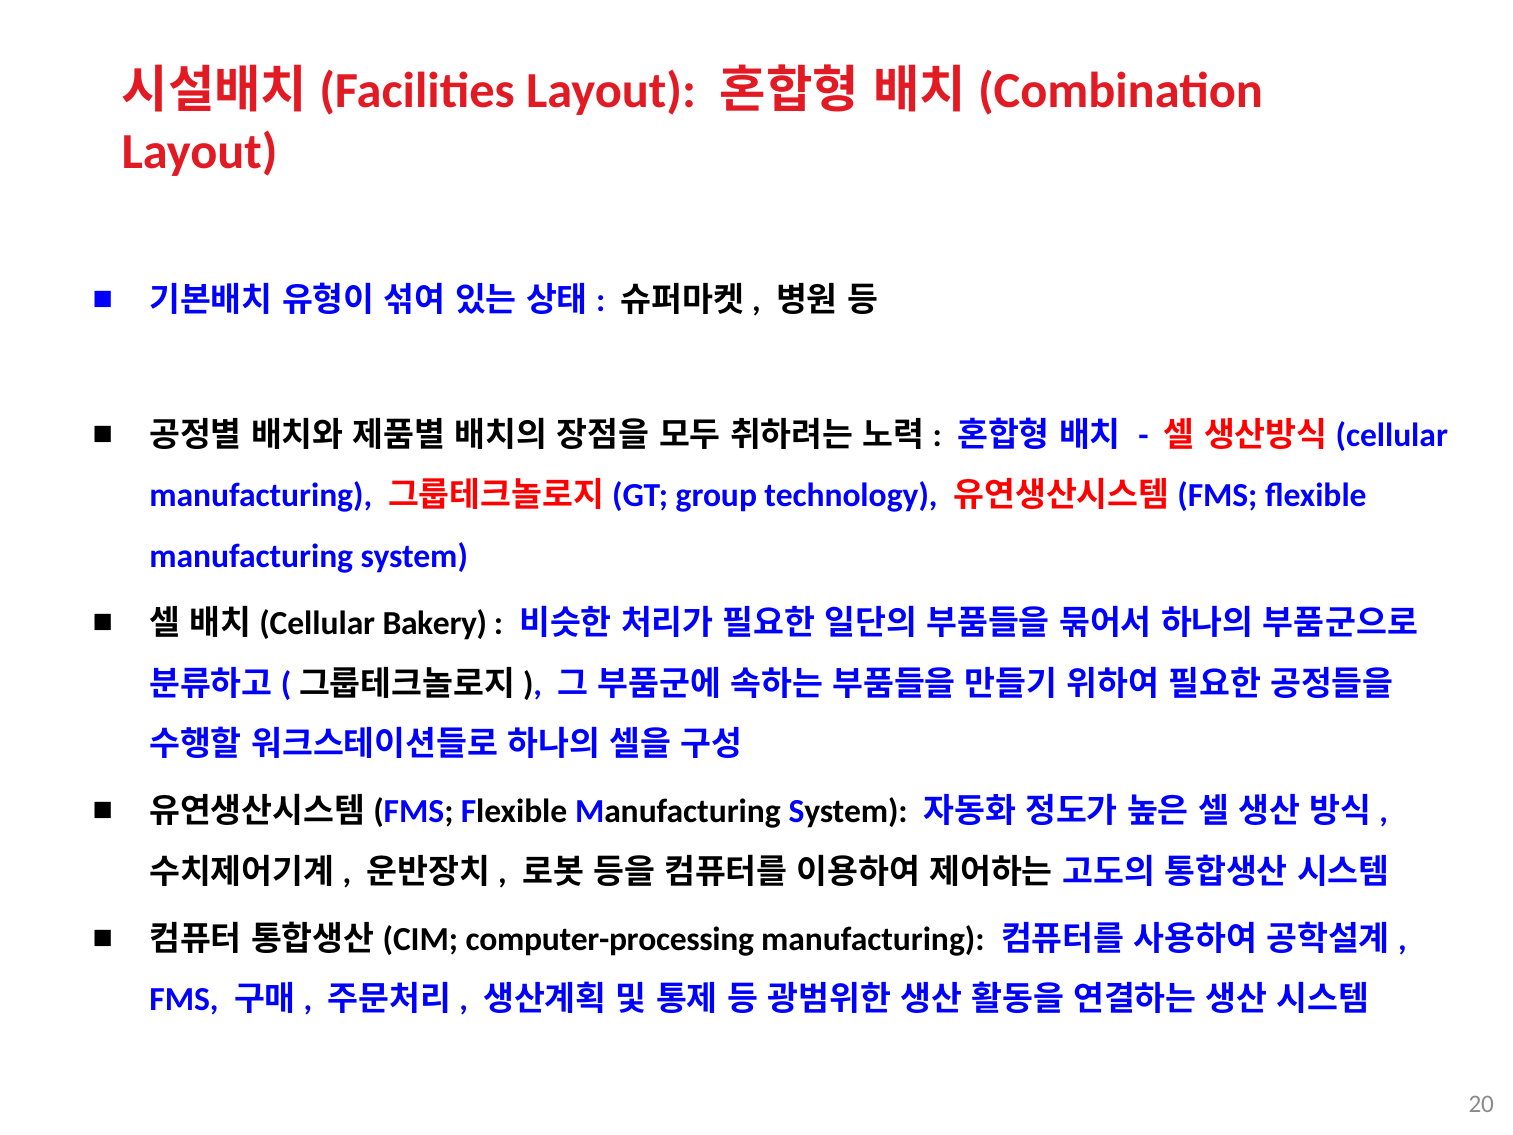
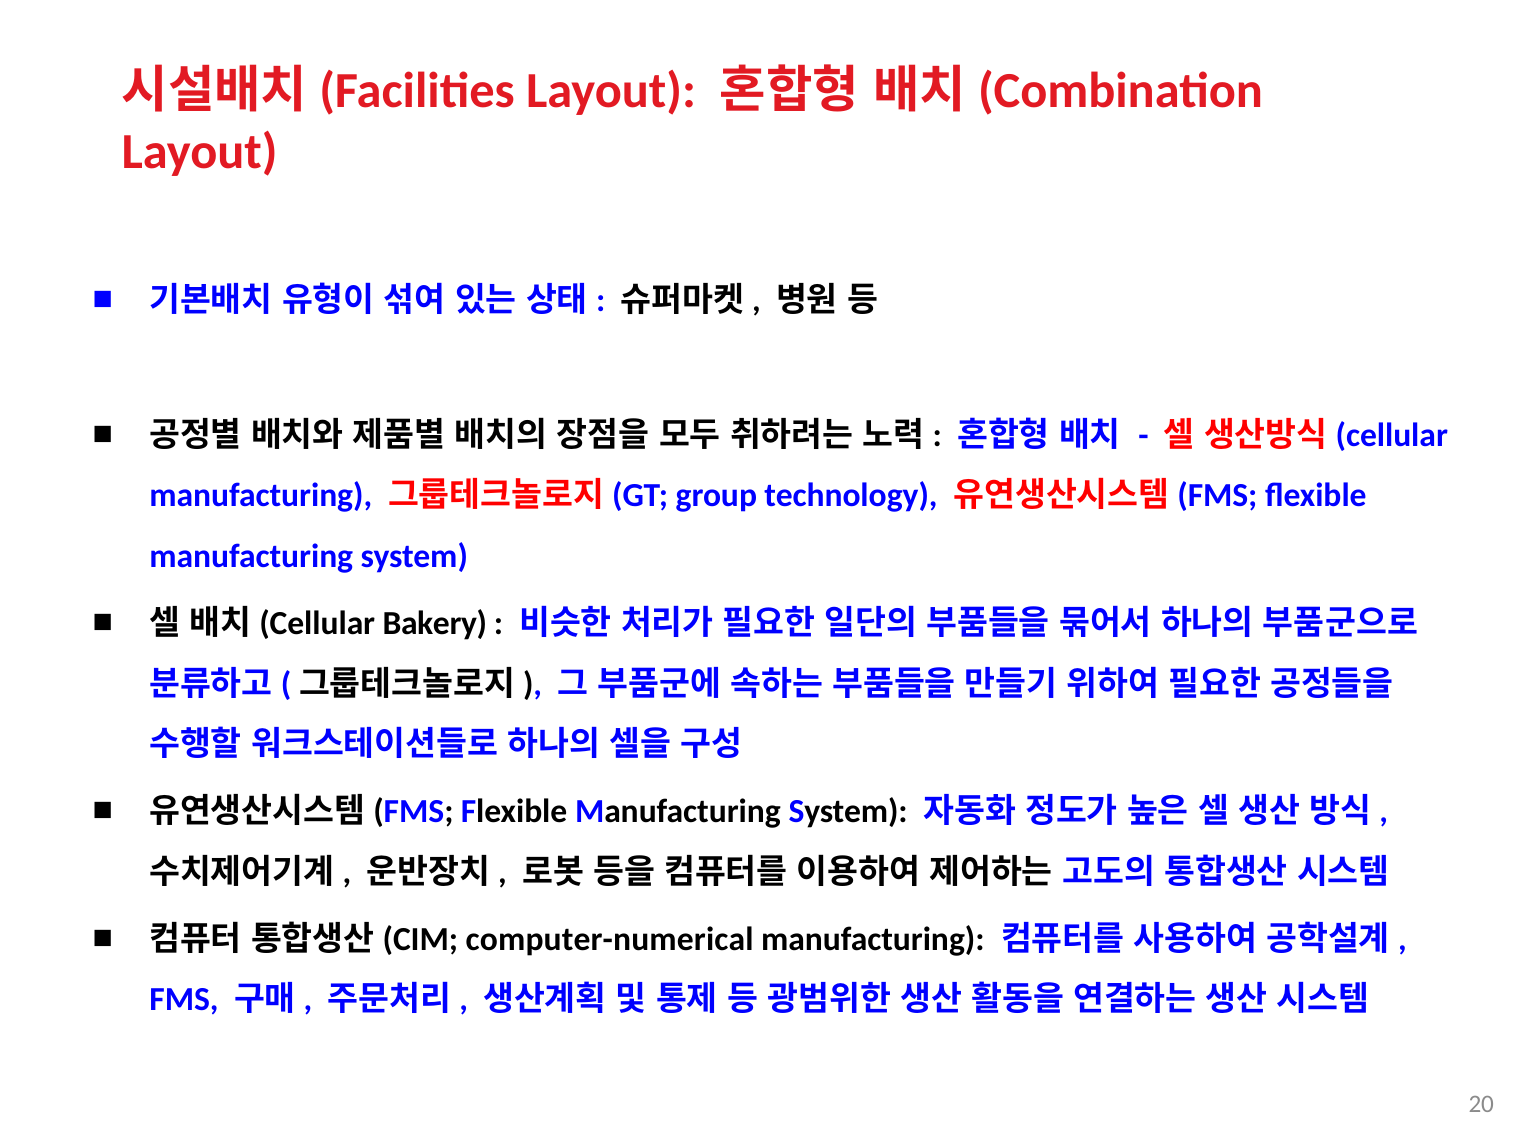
computer-processing: computer-processing -> computer-numerical
